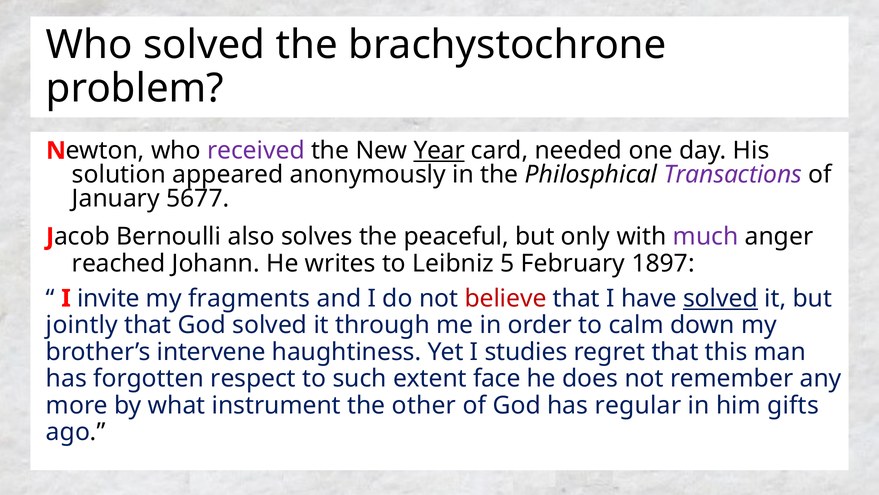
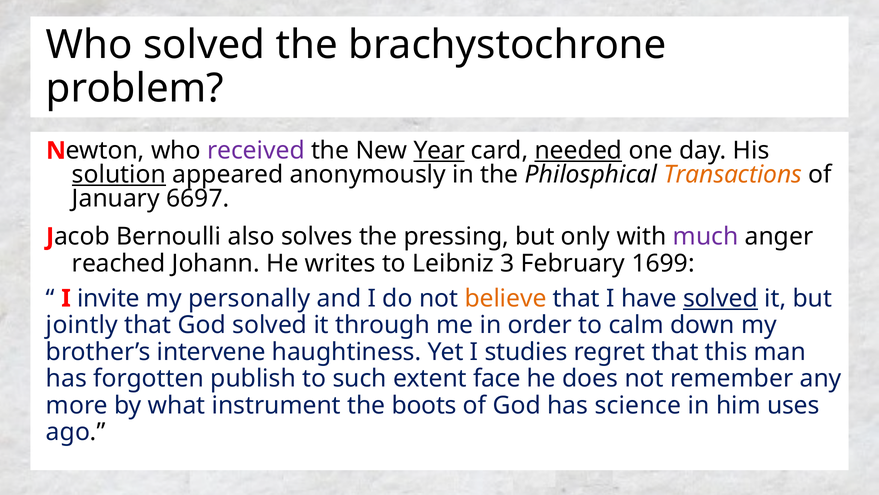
needed underline: none -> present
solution underline: none -> present
Transactions colour: purple -> orange
5677: 5677 -> 6697
peaceful: peaceful -> pressing
5: 5 -> 3
1897: 1897 -> 1699
fragments: fragments -> personally
believe colour: red -> orange
respect: respect -> publish
other: other -> boots
regular: regular -> science
gifts: gifts -> uses
